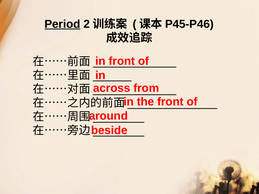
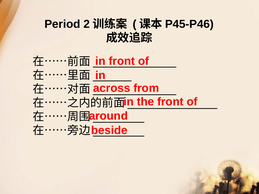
Period underline: present -> none
